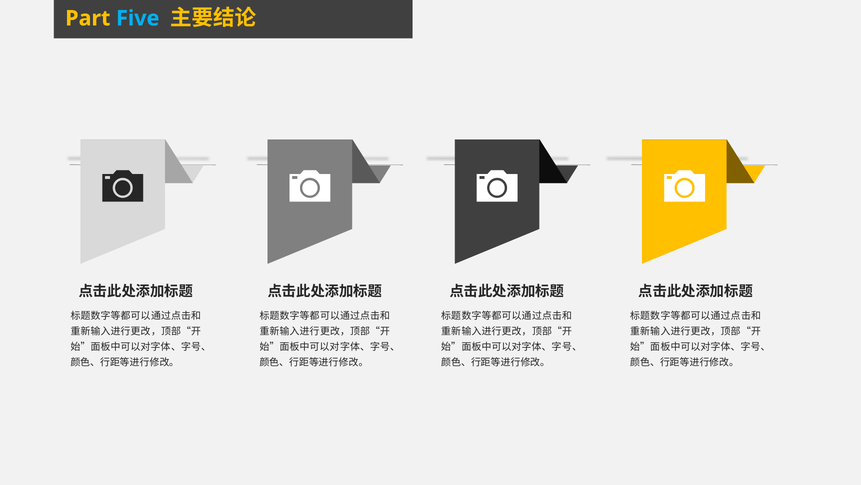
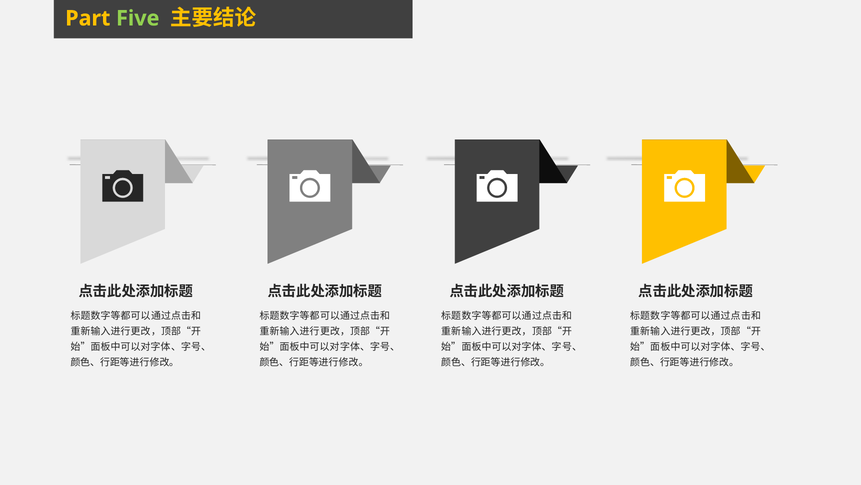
Five colour: light blue -> light green
